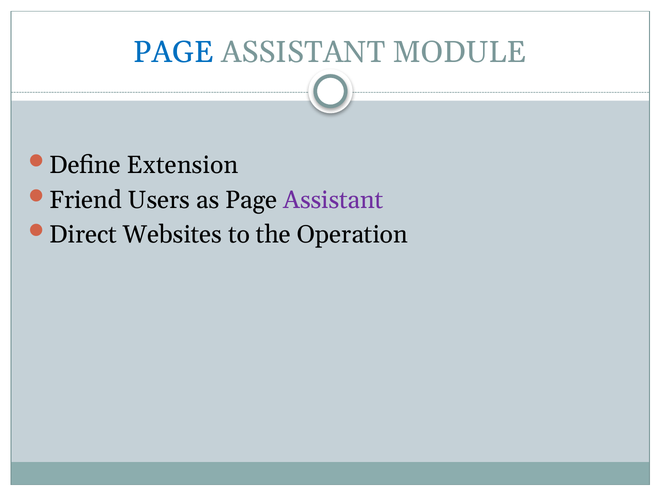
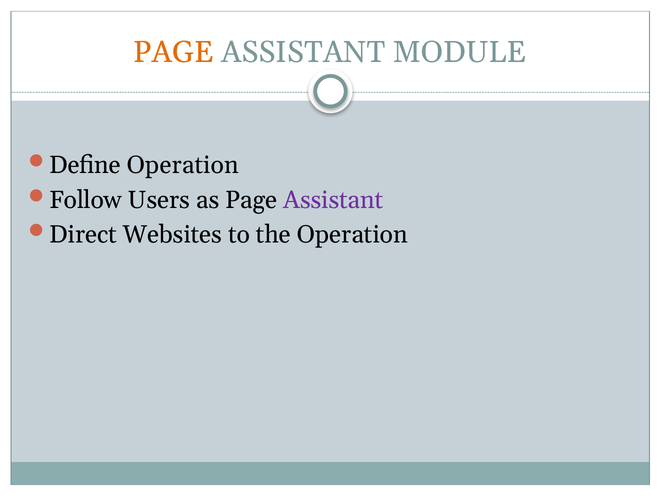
PAGE at (174, 52) colour: blue -> orange
Define Extension: Extension -> Operation
Friend: Friend -> Follow
